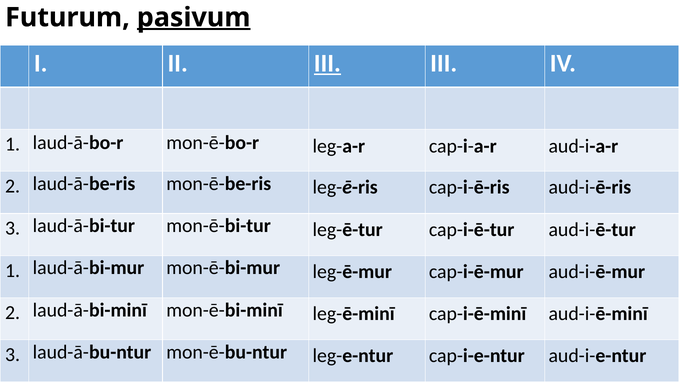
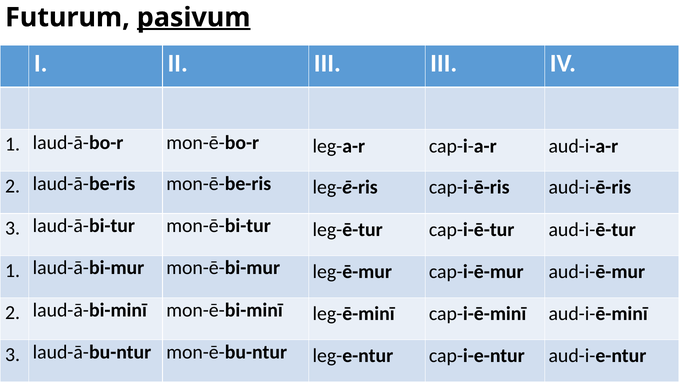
III at (327, 64) underline: present -> none
